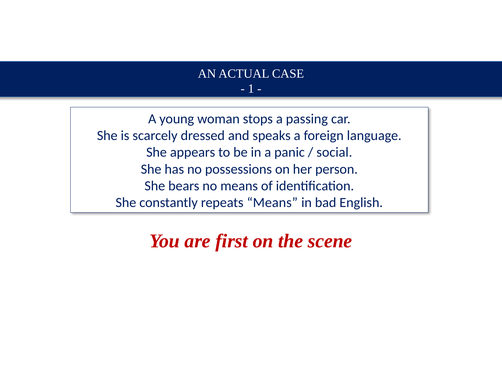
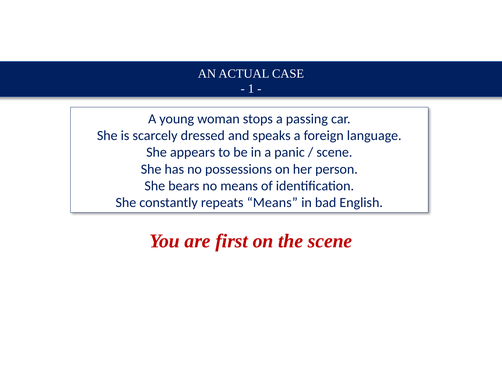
social at (334, 153): social -> scene
